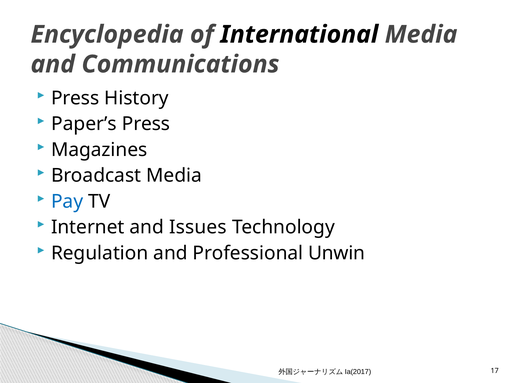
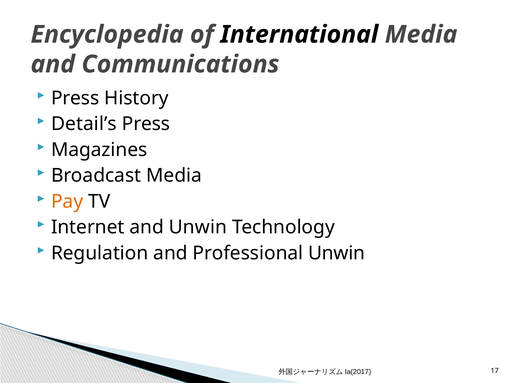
Paper’s: Paper’s -> Detail’s
Pay colour: blue -> orange
and Issues: Issues -> Unwin
